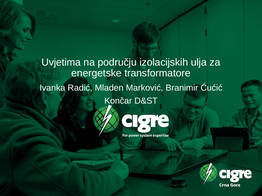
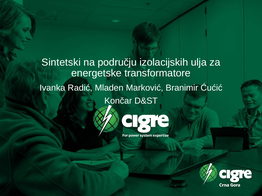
Uvjetima: Uvjetima -> Sintetski
